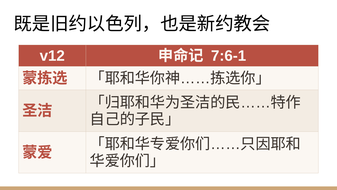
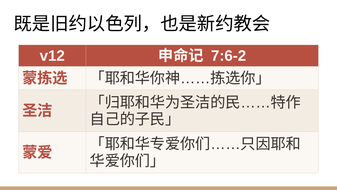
7:6-1: 7:6-1 -> 7:6-2
